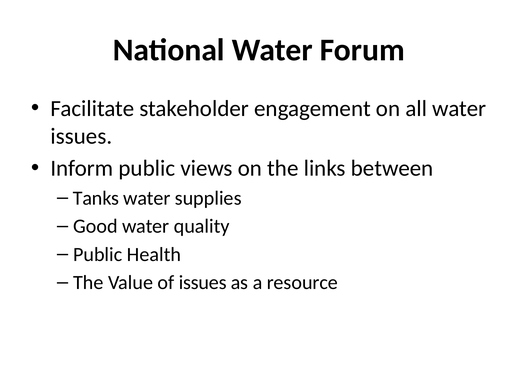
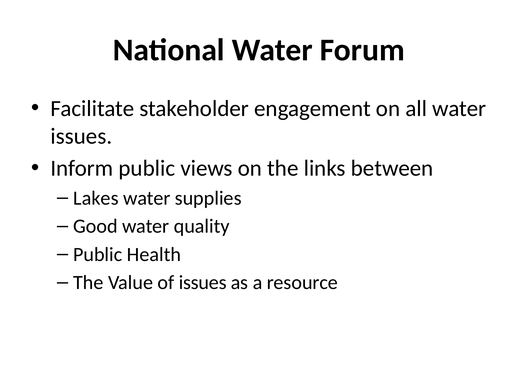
Tanks: Tanks -> Lakes
